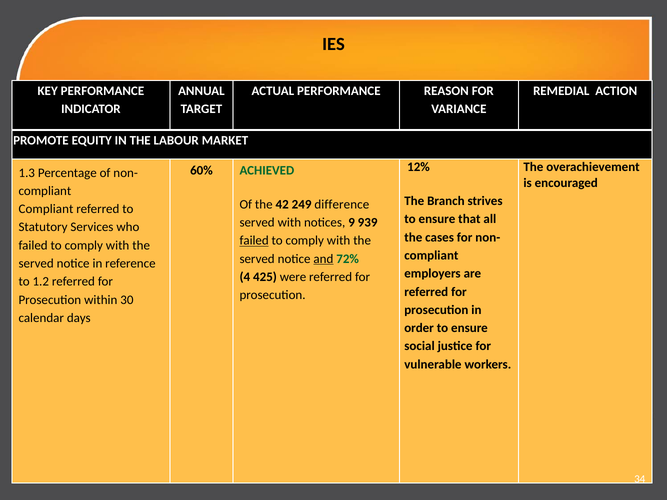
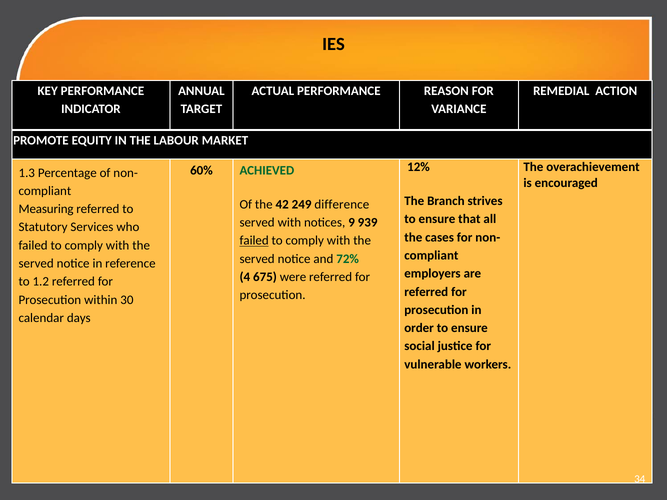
Compliant at (46, 209): Compliant -> Measuring
and underline: present -> none
425: 425 -> 675
